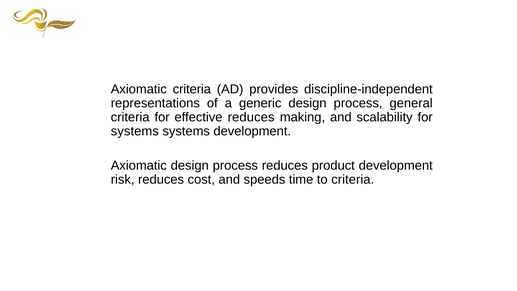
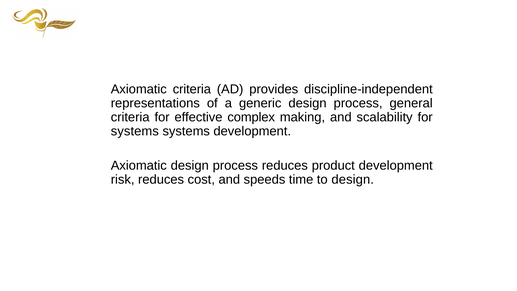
effective reduces: reduces -> complex
to criteria: criteria -> design
